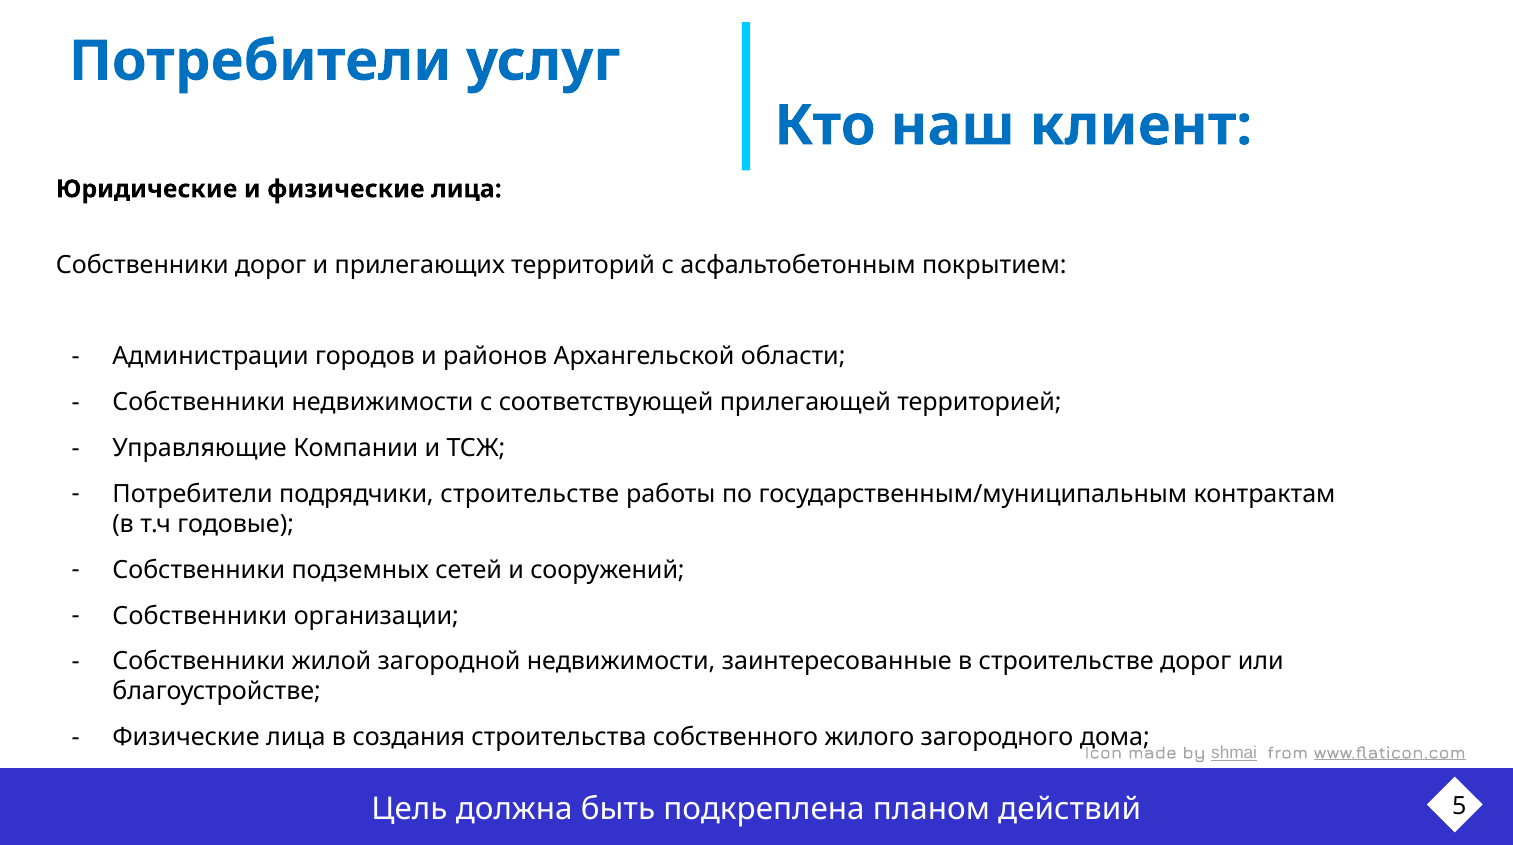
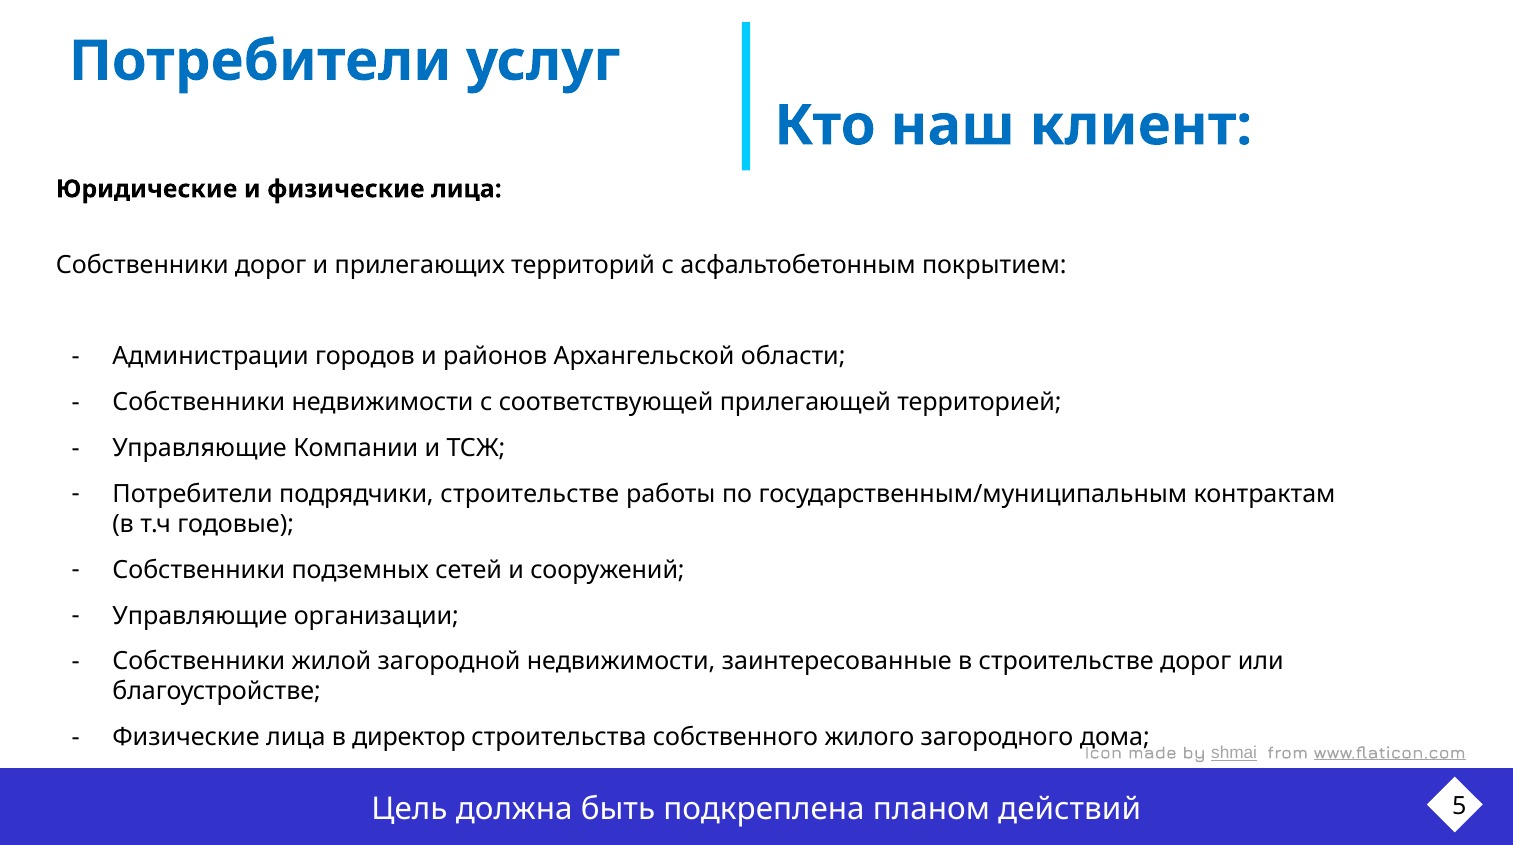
Собственники at (200, 616): Собственники -> Управляющие
создания: создания -> директор
